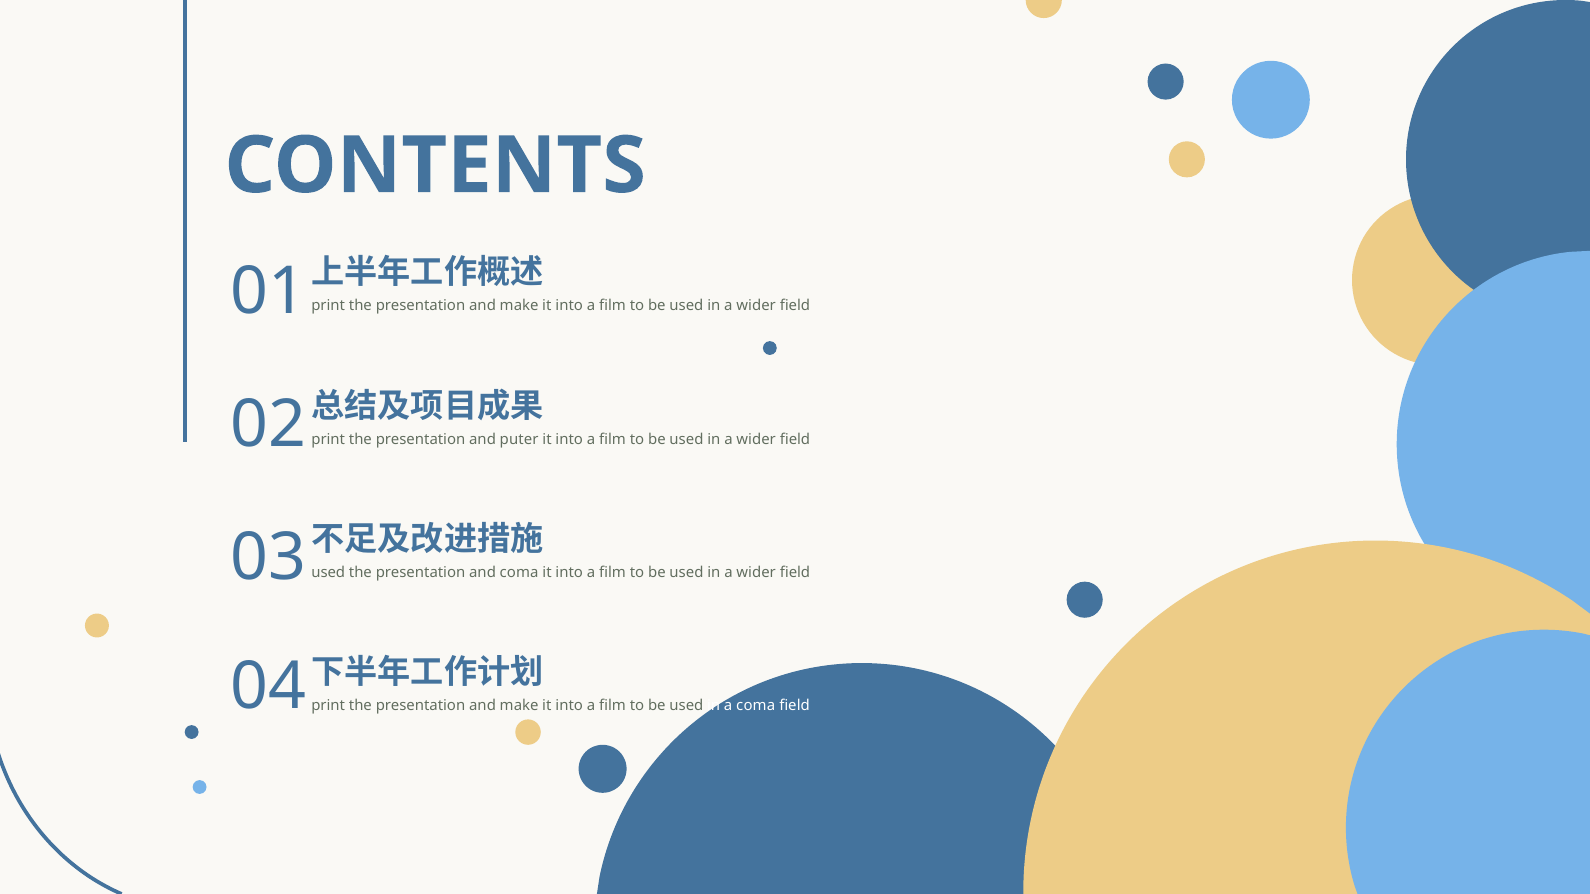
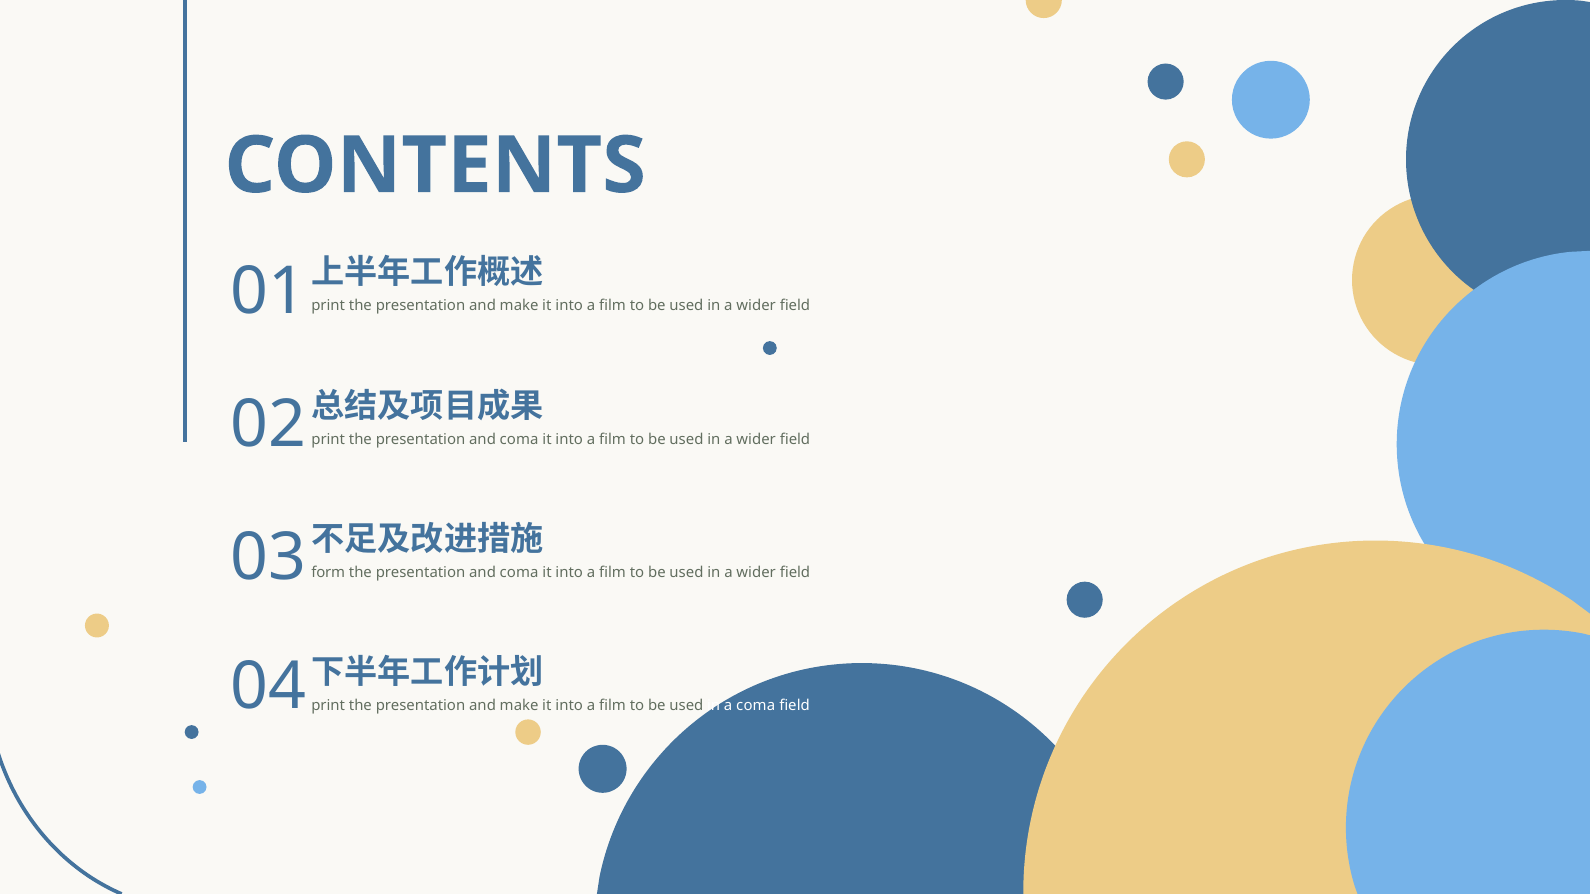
puter at (519, 439): puter -> coma
used at (328, 573): used -> form
